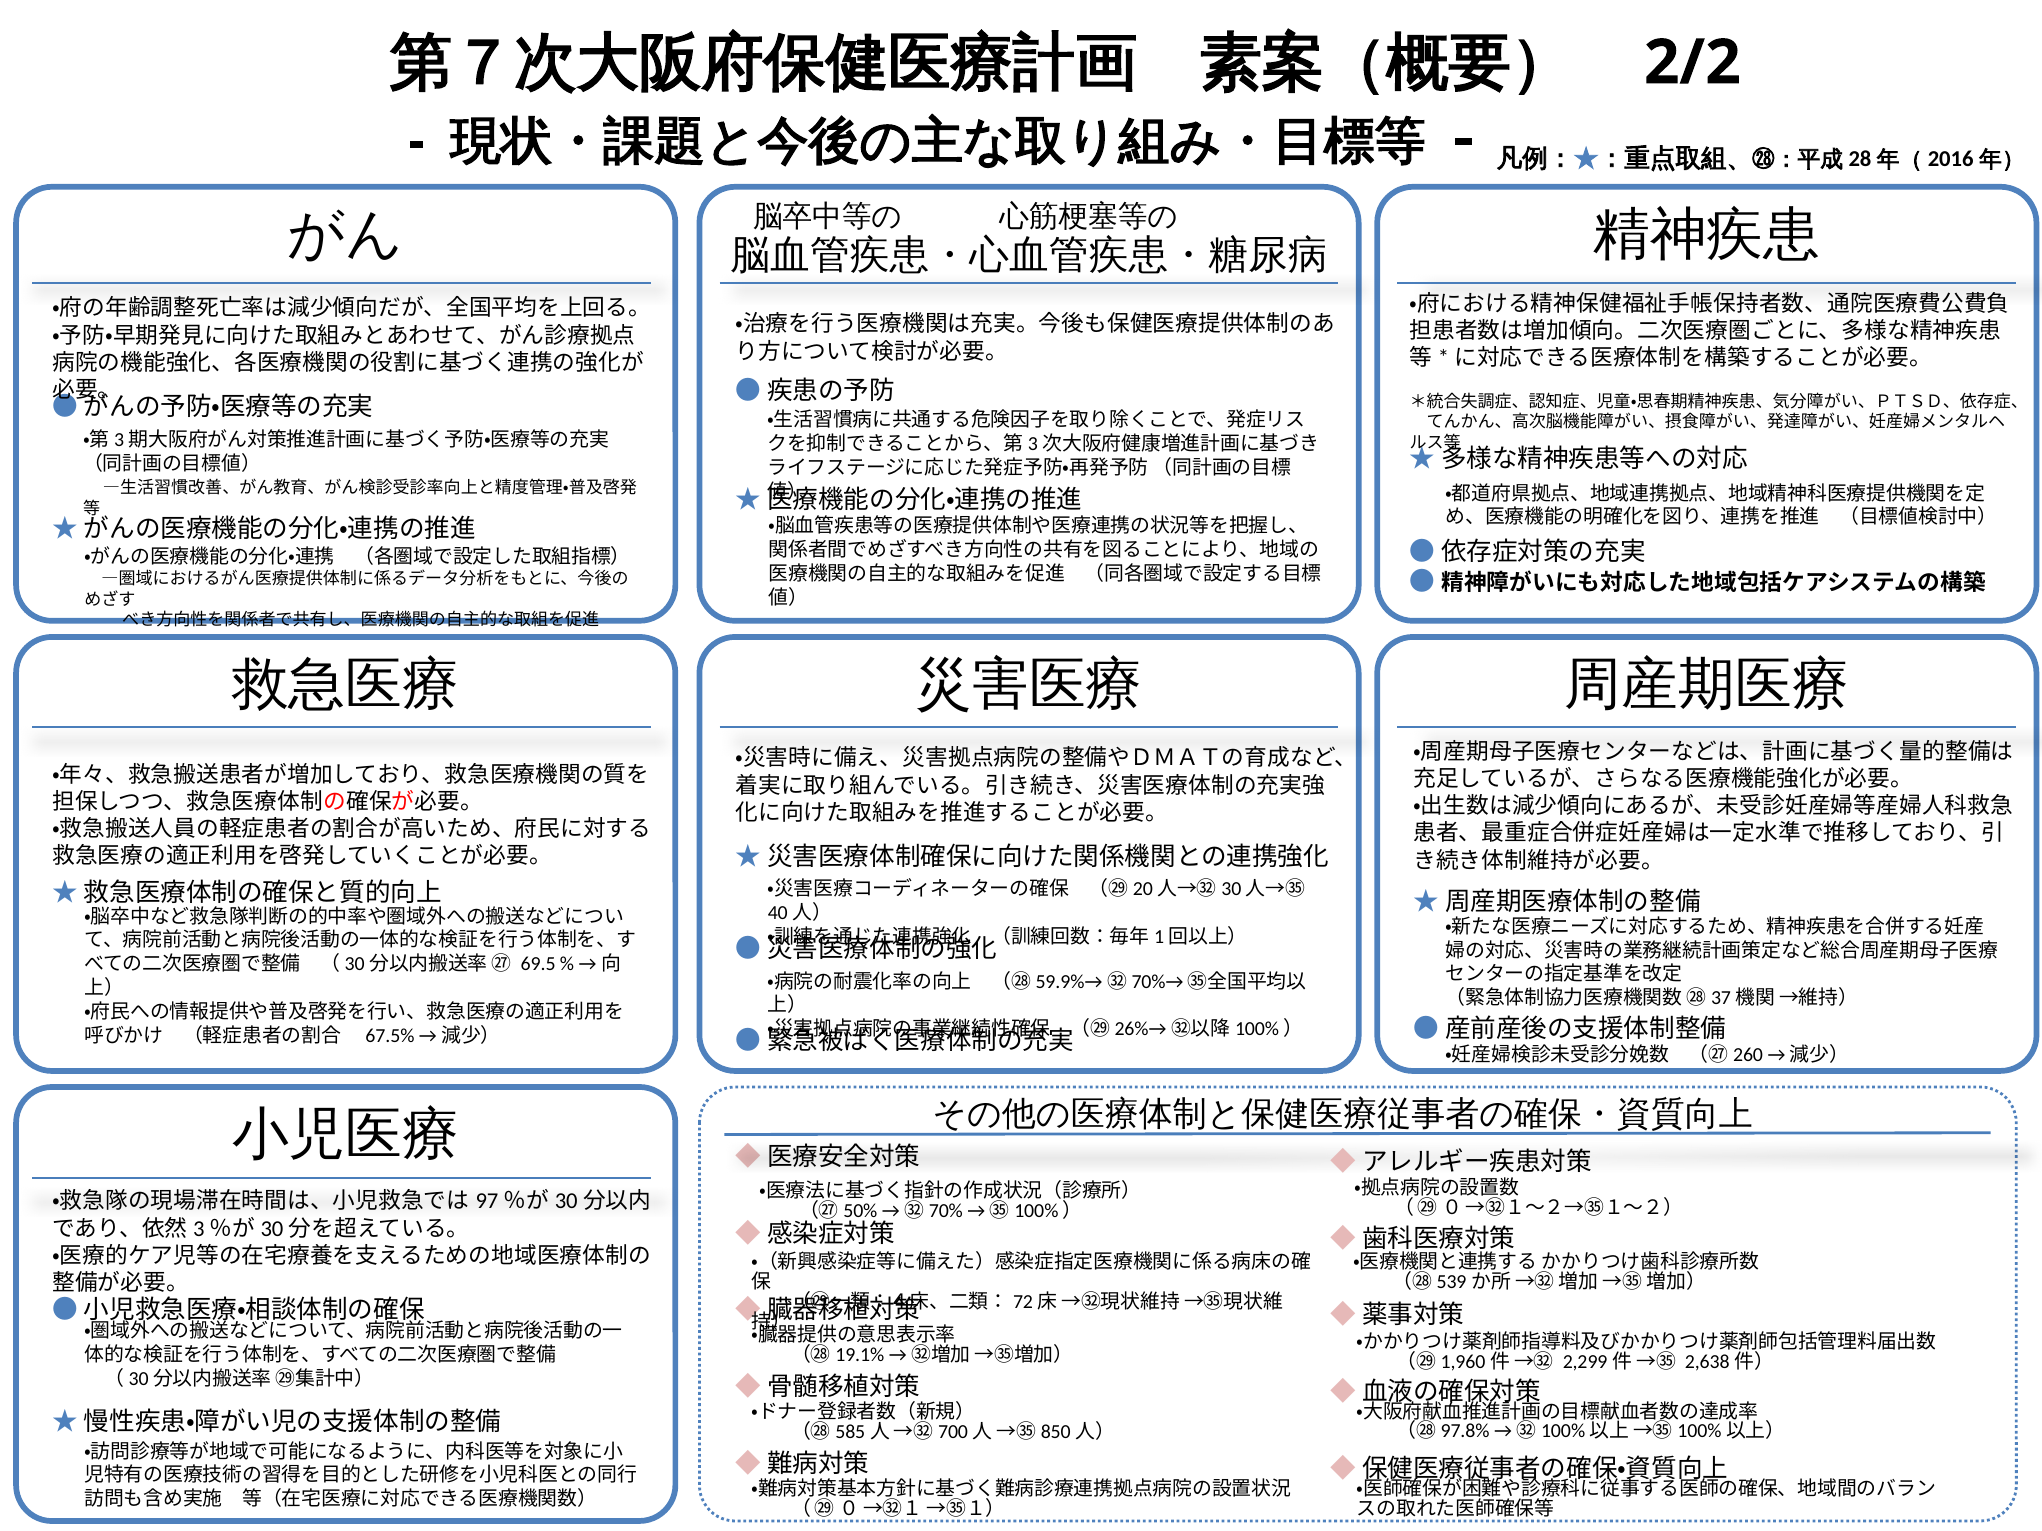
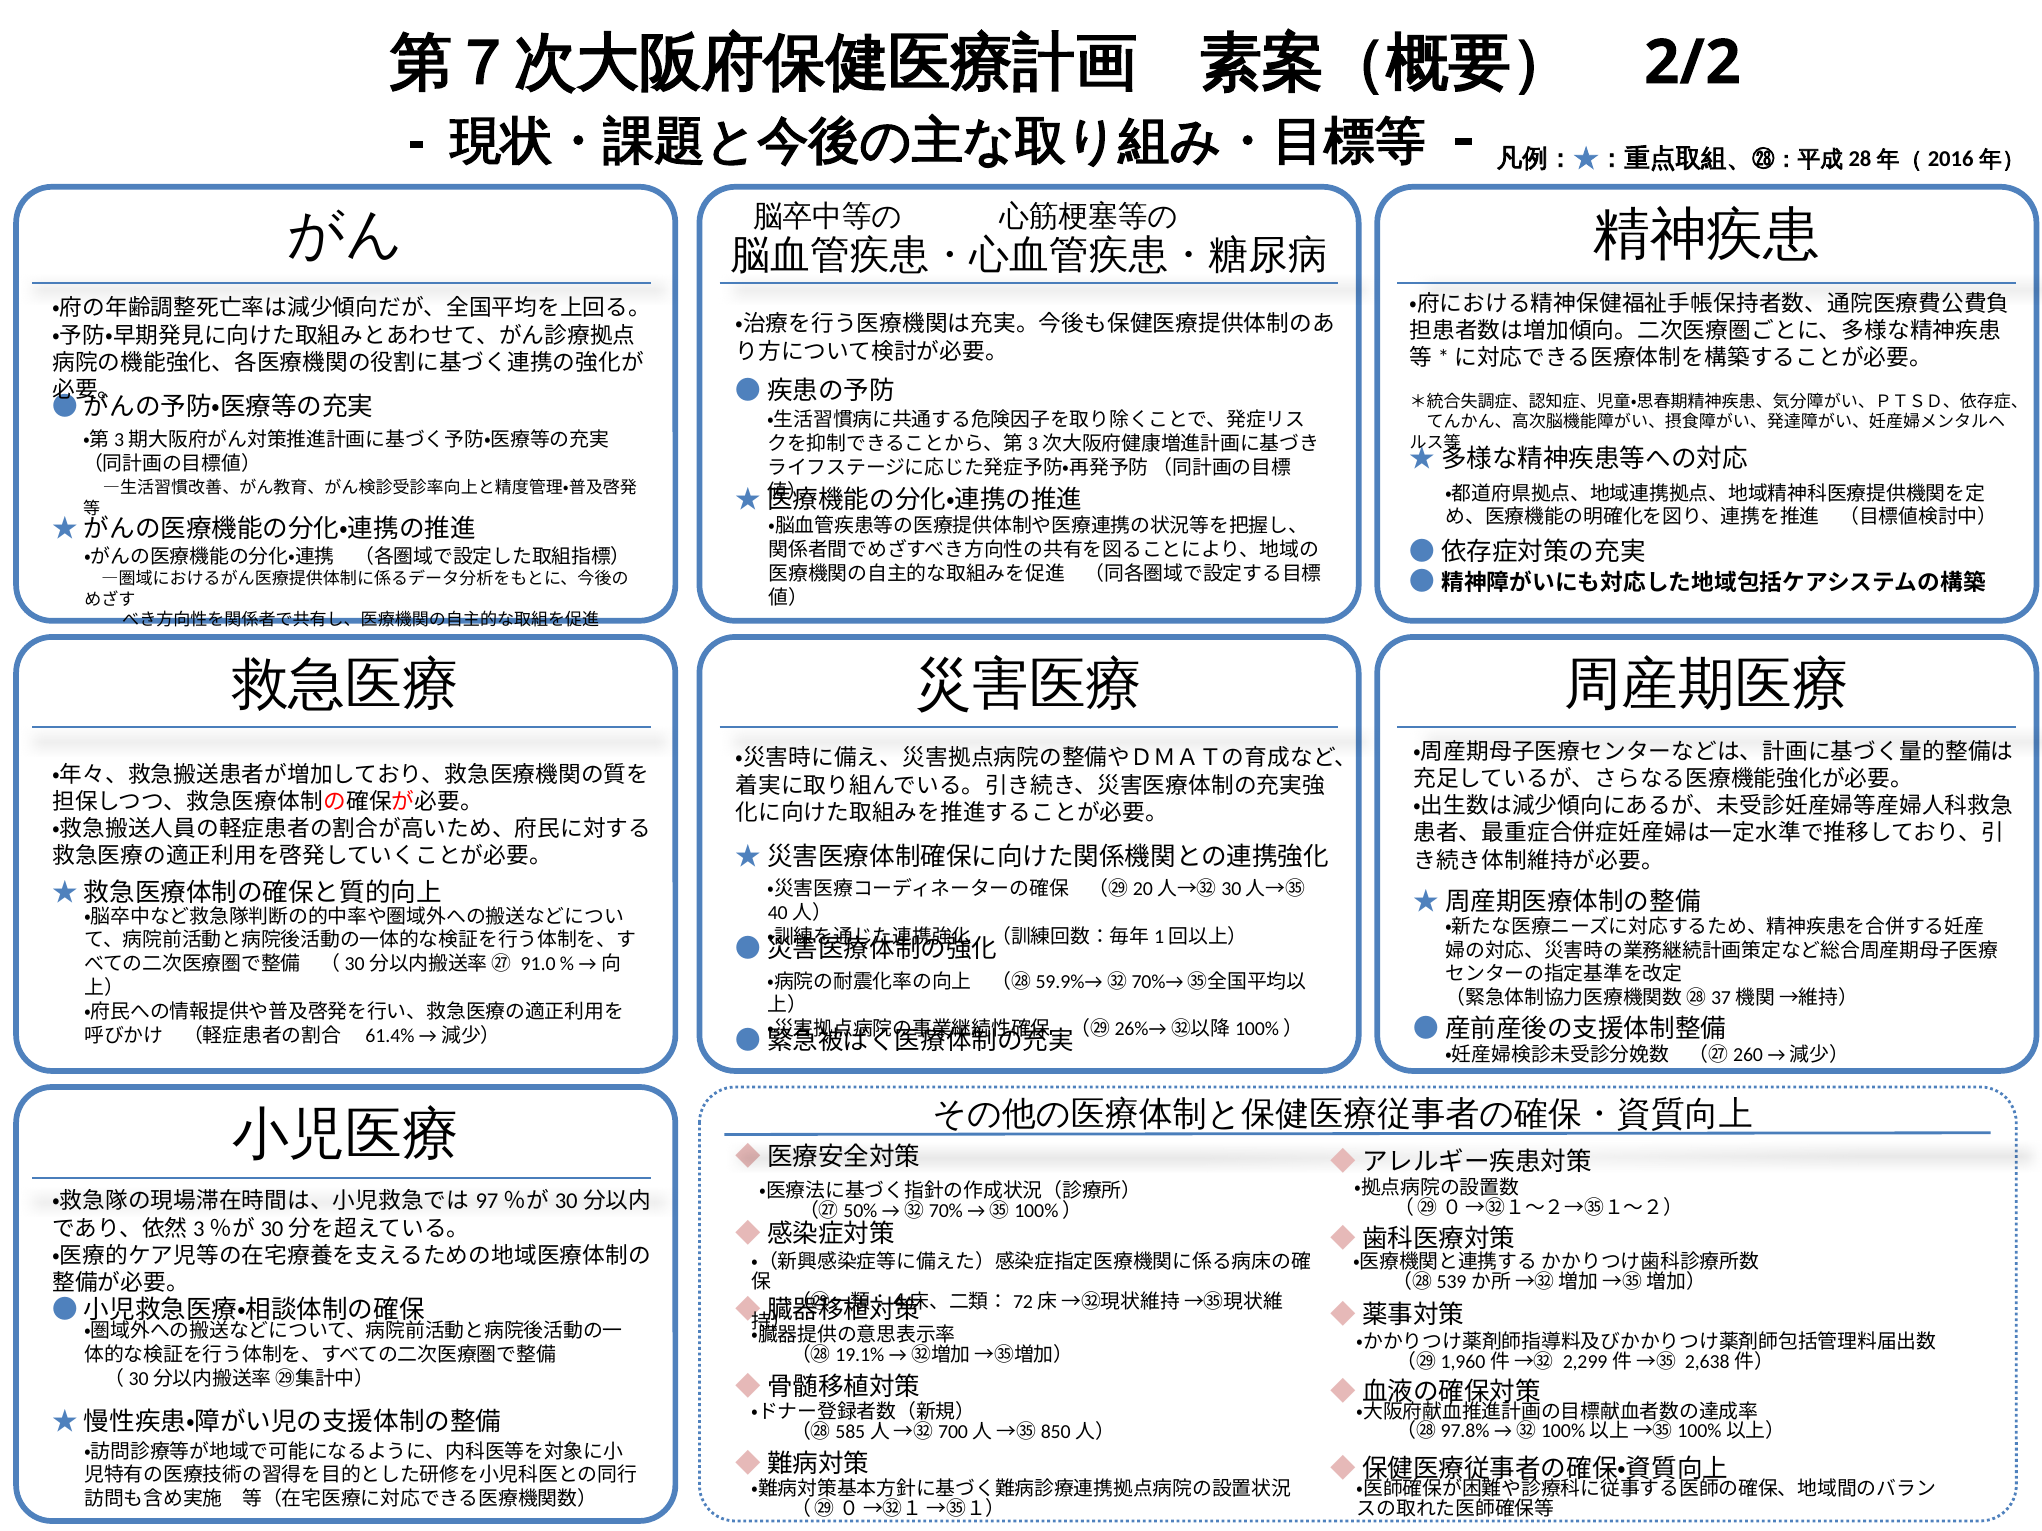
69.5: 69.5 -> 91.0
67.5%: 67.5% -> 61.4%
